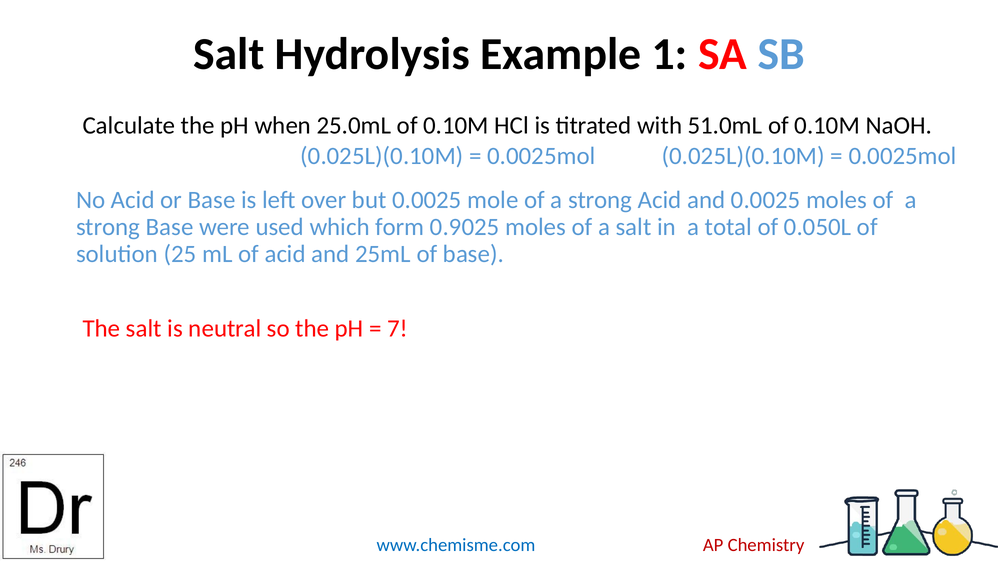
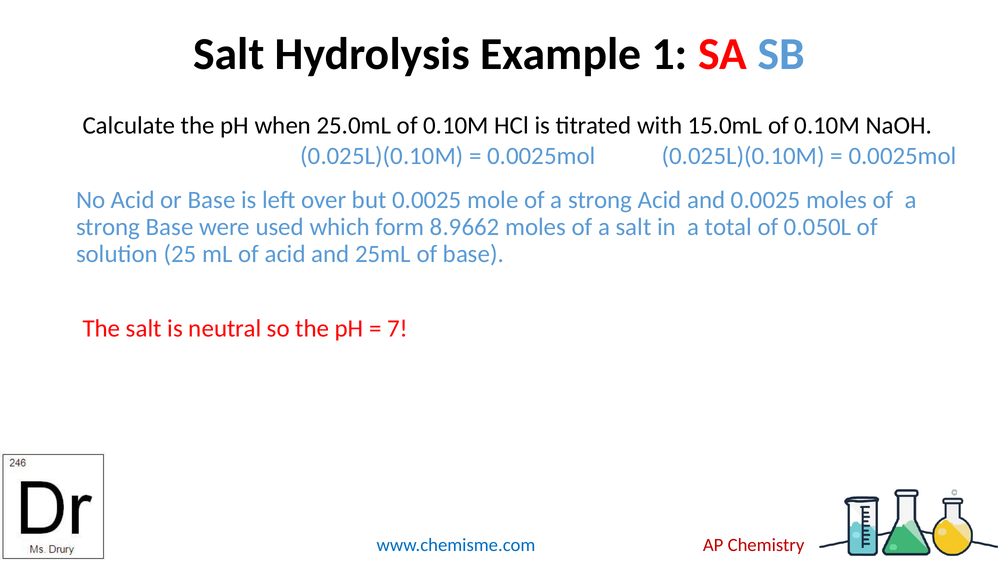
51.0mL: 51.0mL -> 15.0mL
0.9025: 0.9025 -> 8.9662
